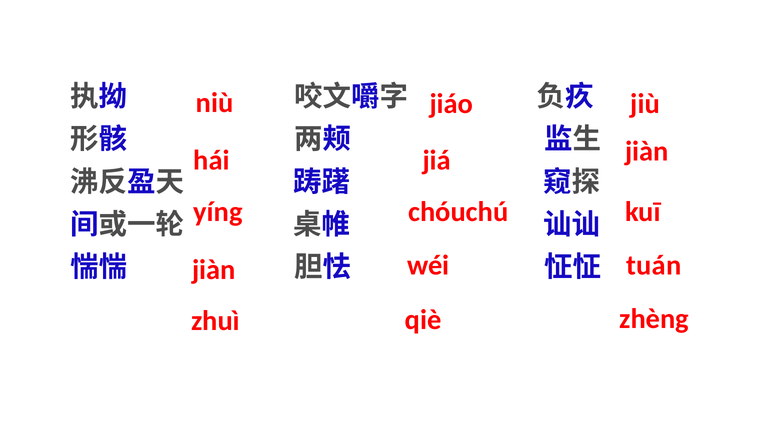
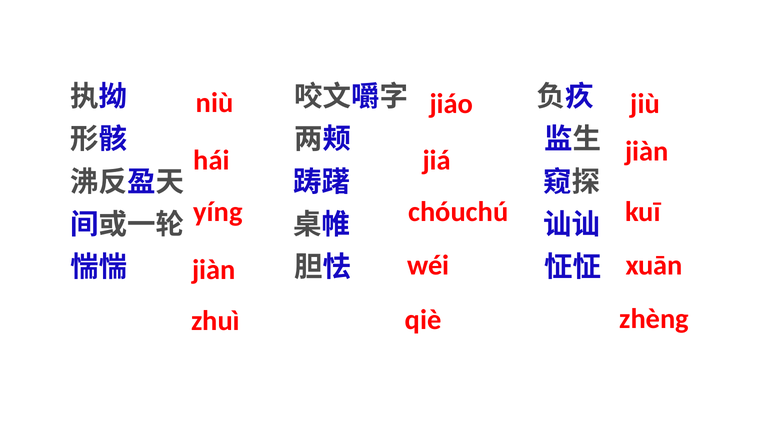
tuán: tuán -> xuān
